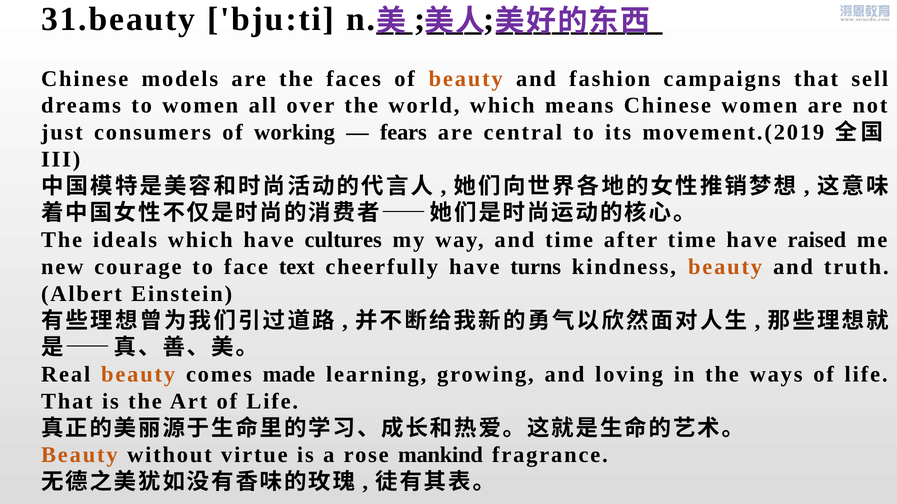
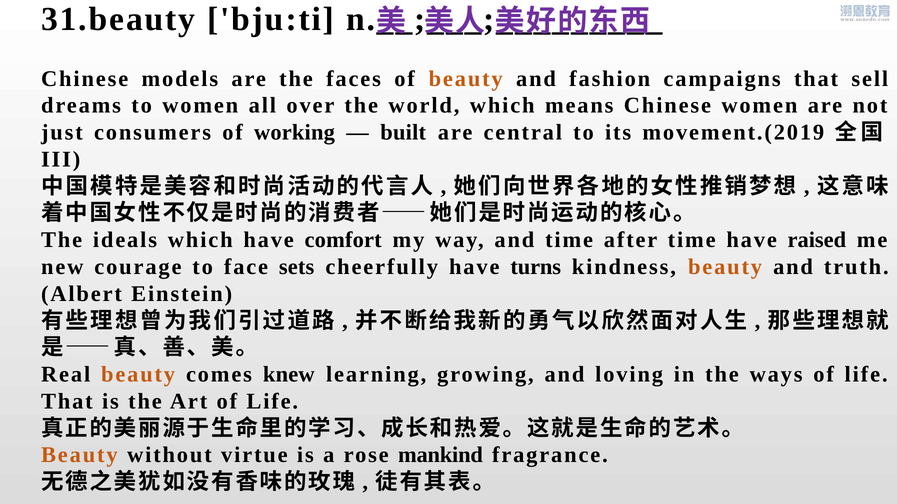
fears: fears -> built
cultures: cultures -> comfort
text: text -> sets
made: made -> knew
